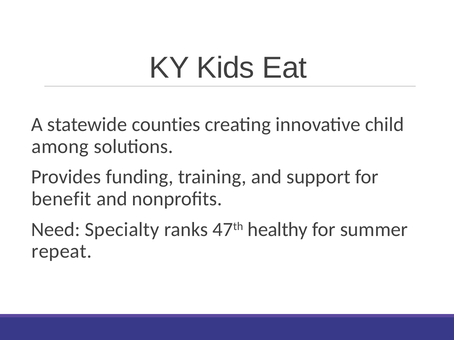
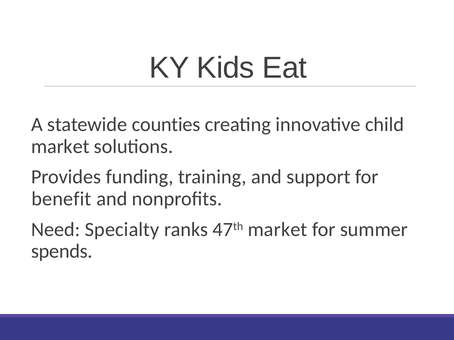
among at (60, 147): among -> market
47th healthy: healthy -> market
repeat: repeat -> spends
